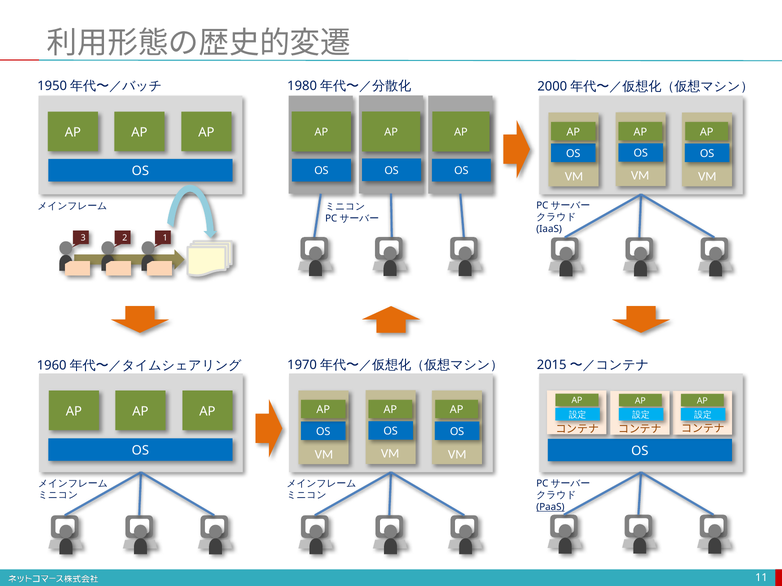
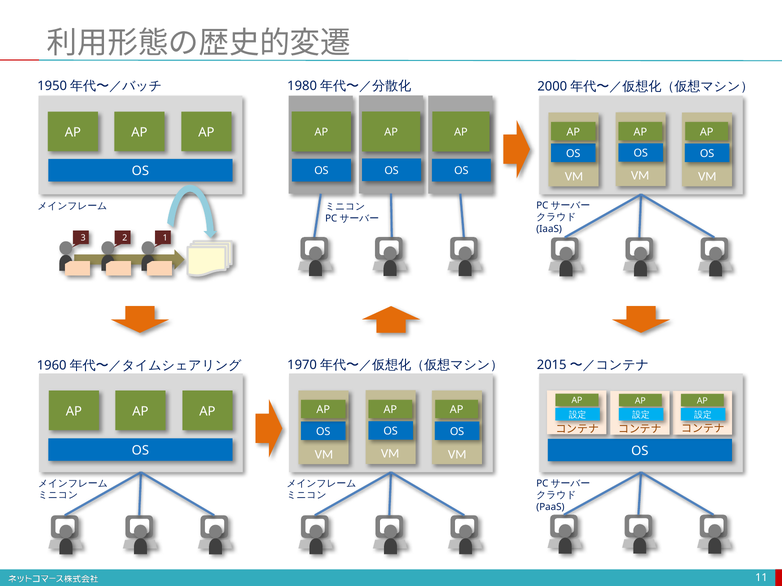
PaaS underline: present -> none
